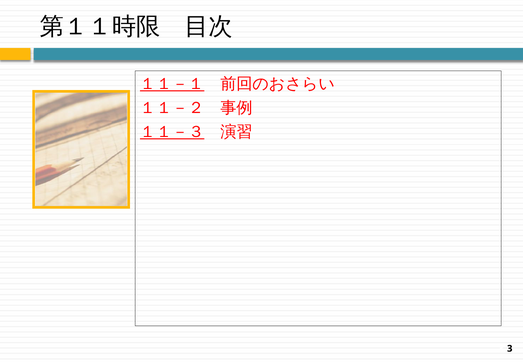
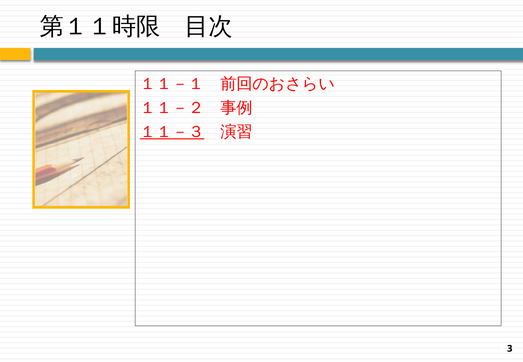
１１－１ underline: present -> none
